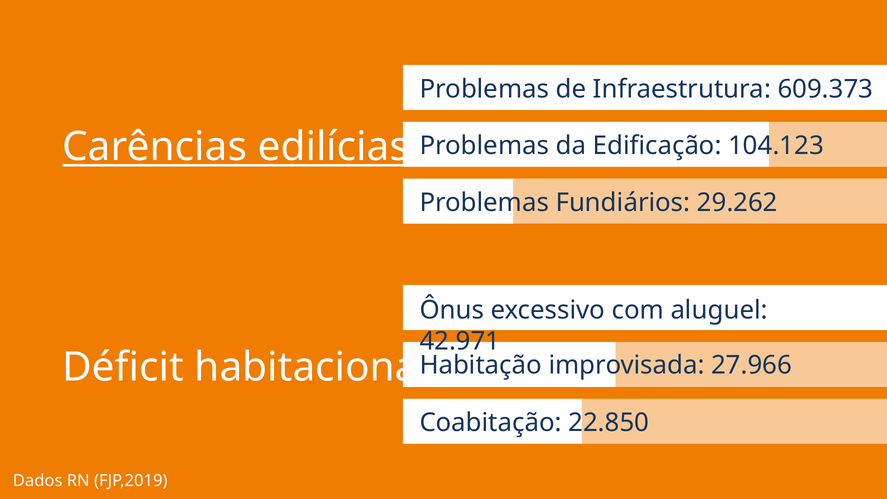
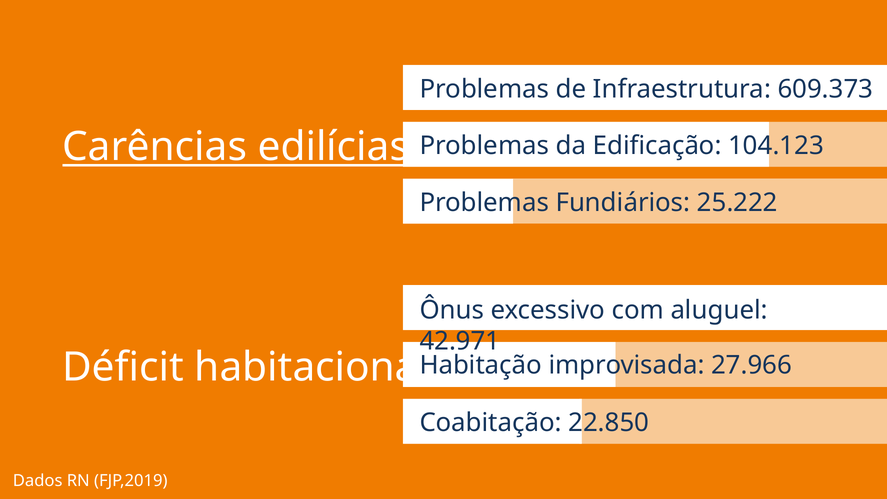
29.262: 29.262 -> 25.222
